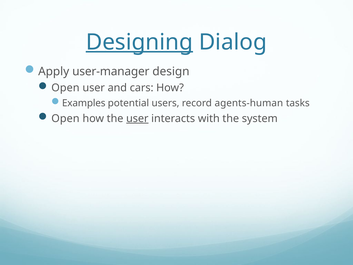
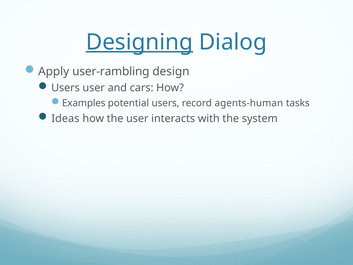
user-manager: user-manager -> user-rambling
Open at (65, 88): Open -> Users
Open at (65, 118): Open -> Ideas
user at (137, 118) underline: present -> none
